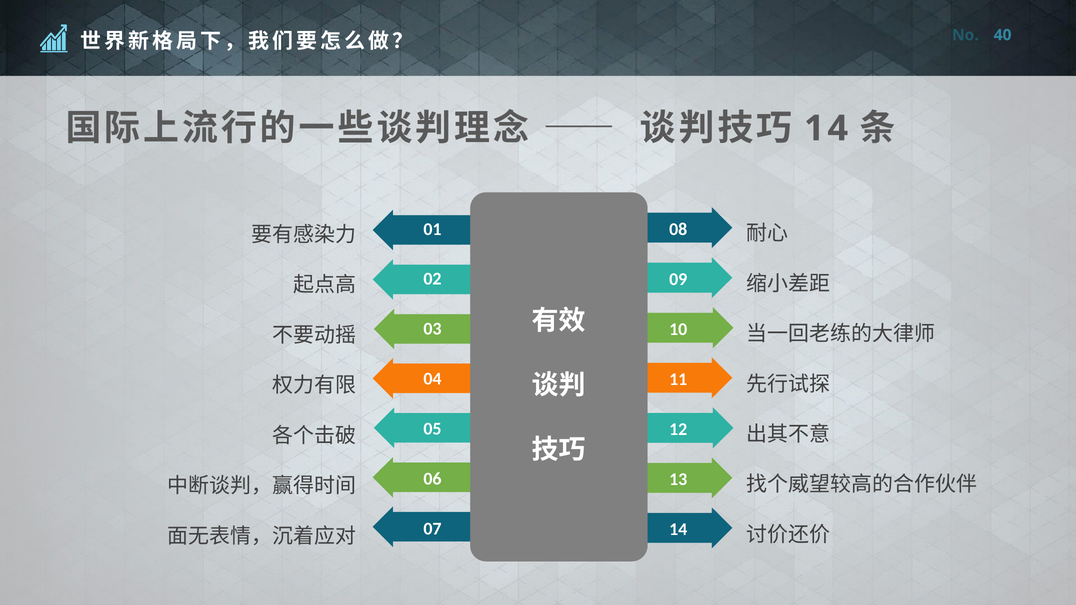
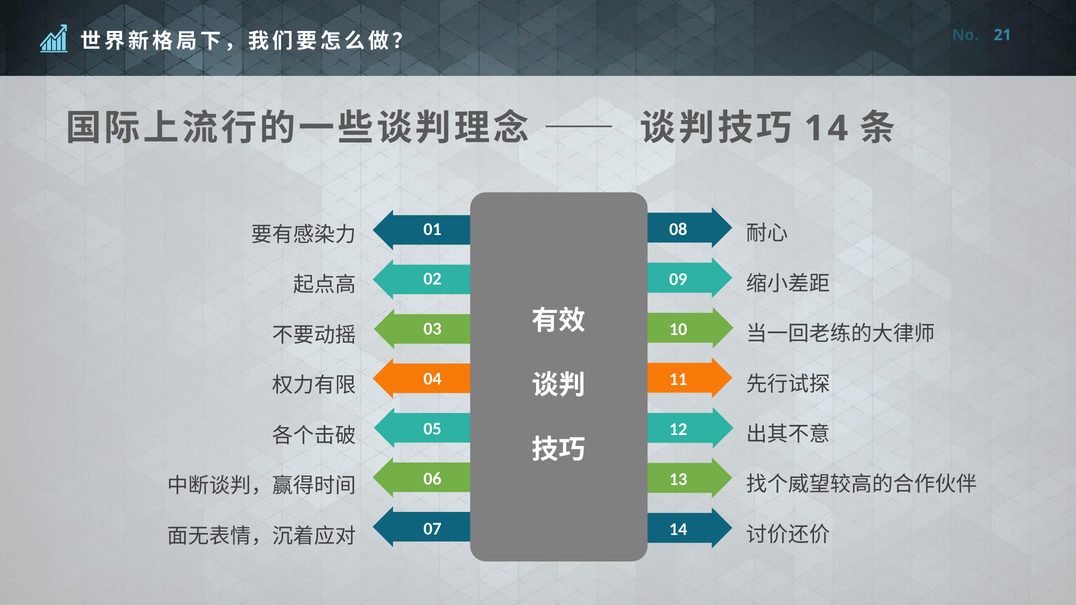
40: 40 -> 21
